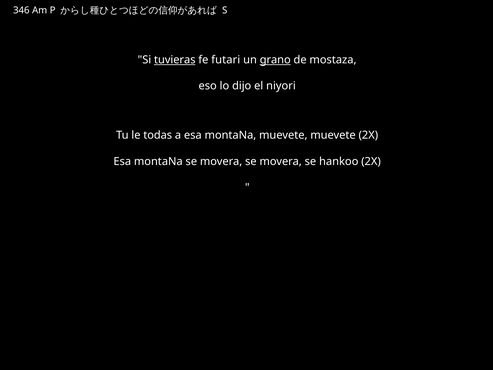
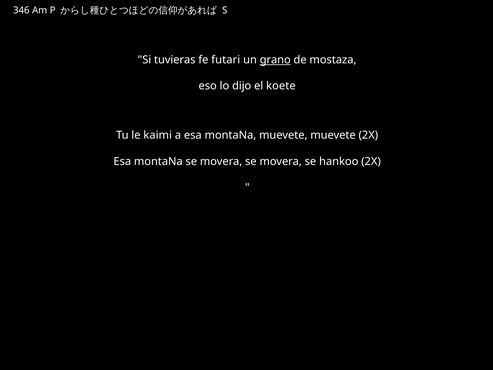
tuvieras underline: present -> none
niyori: niyori -> koete
todas: todas -> kaimi
